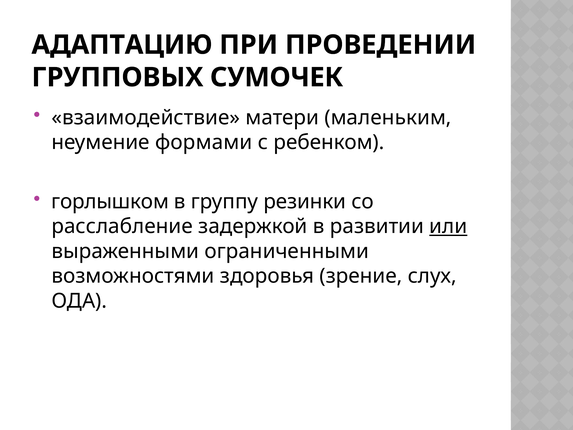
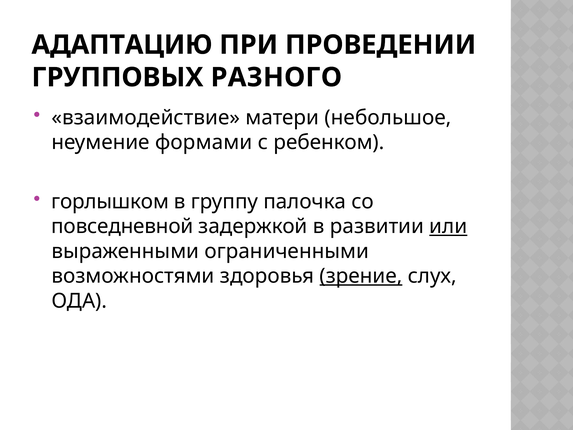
СУМОЧЕК: СУМОЧЕК -> РАЗНОГО
маленьким: маленьким -> небольшое
резинки: резинки -> палочка
расслабление: расслабление -> повседневной
зрение underline: none -> present
